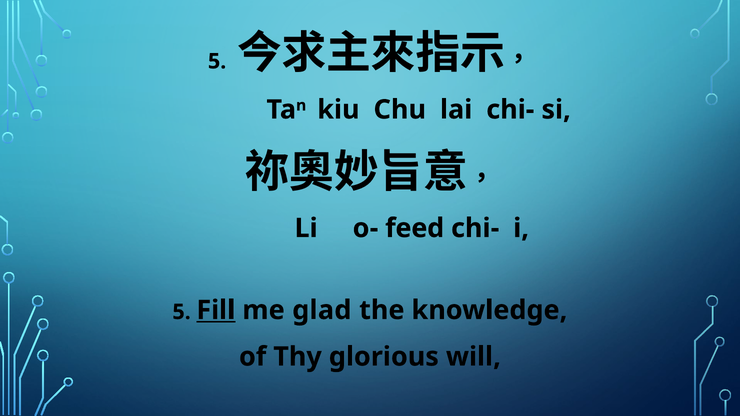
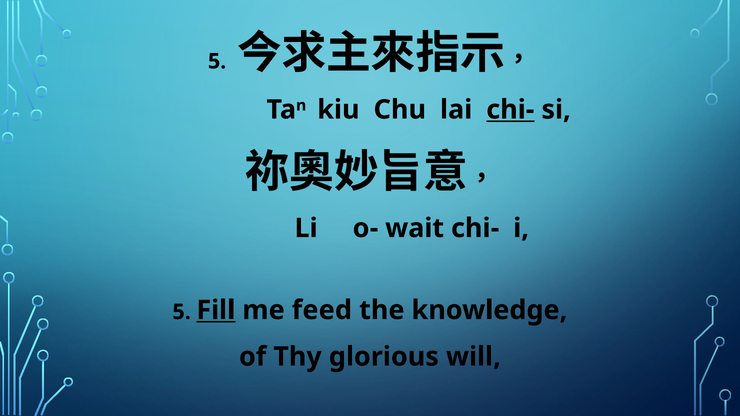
chi- at (510, 110) underline: none -> present
feed: feed -> wait
glad: glad -> feed
